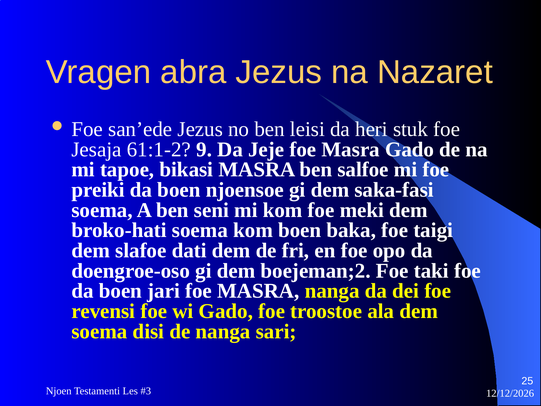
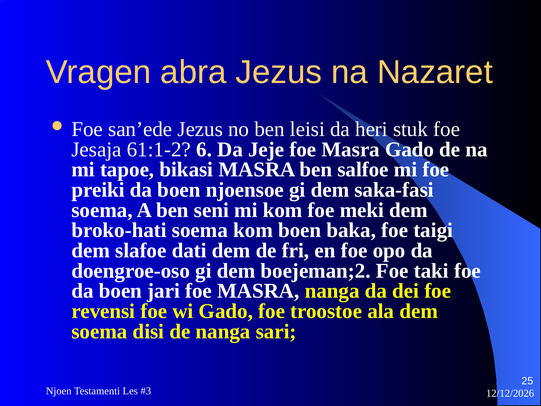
9: 9 -> 6
